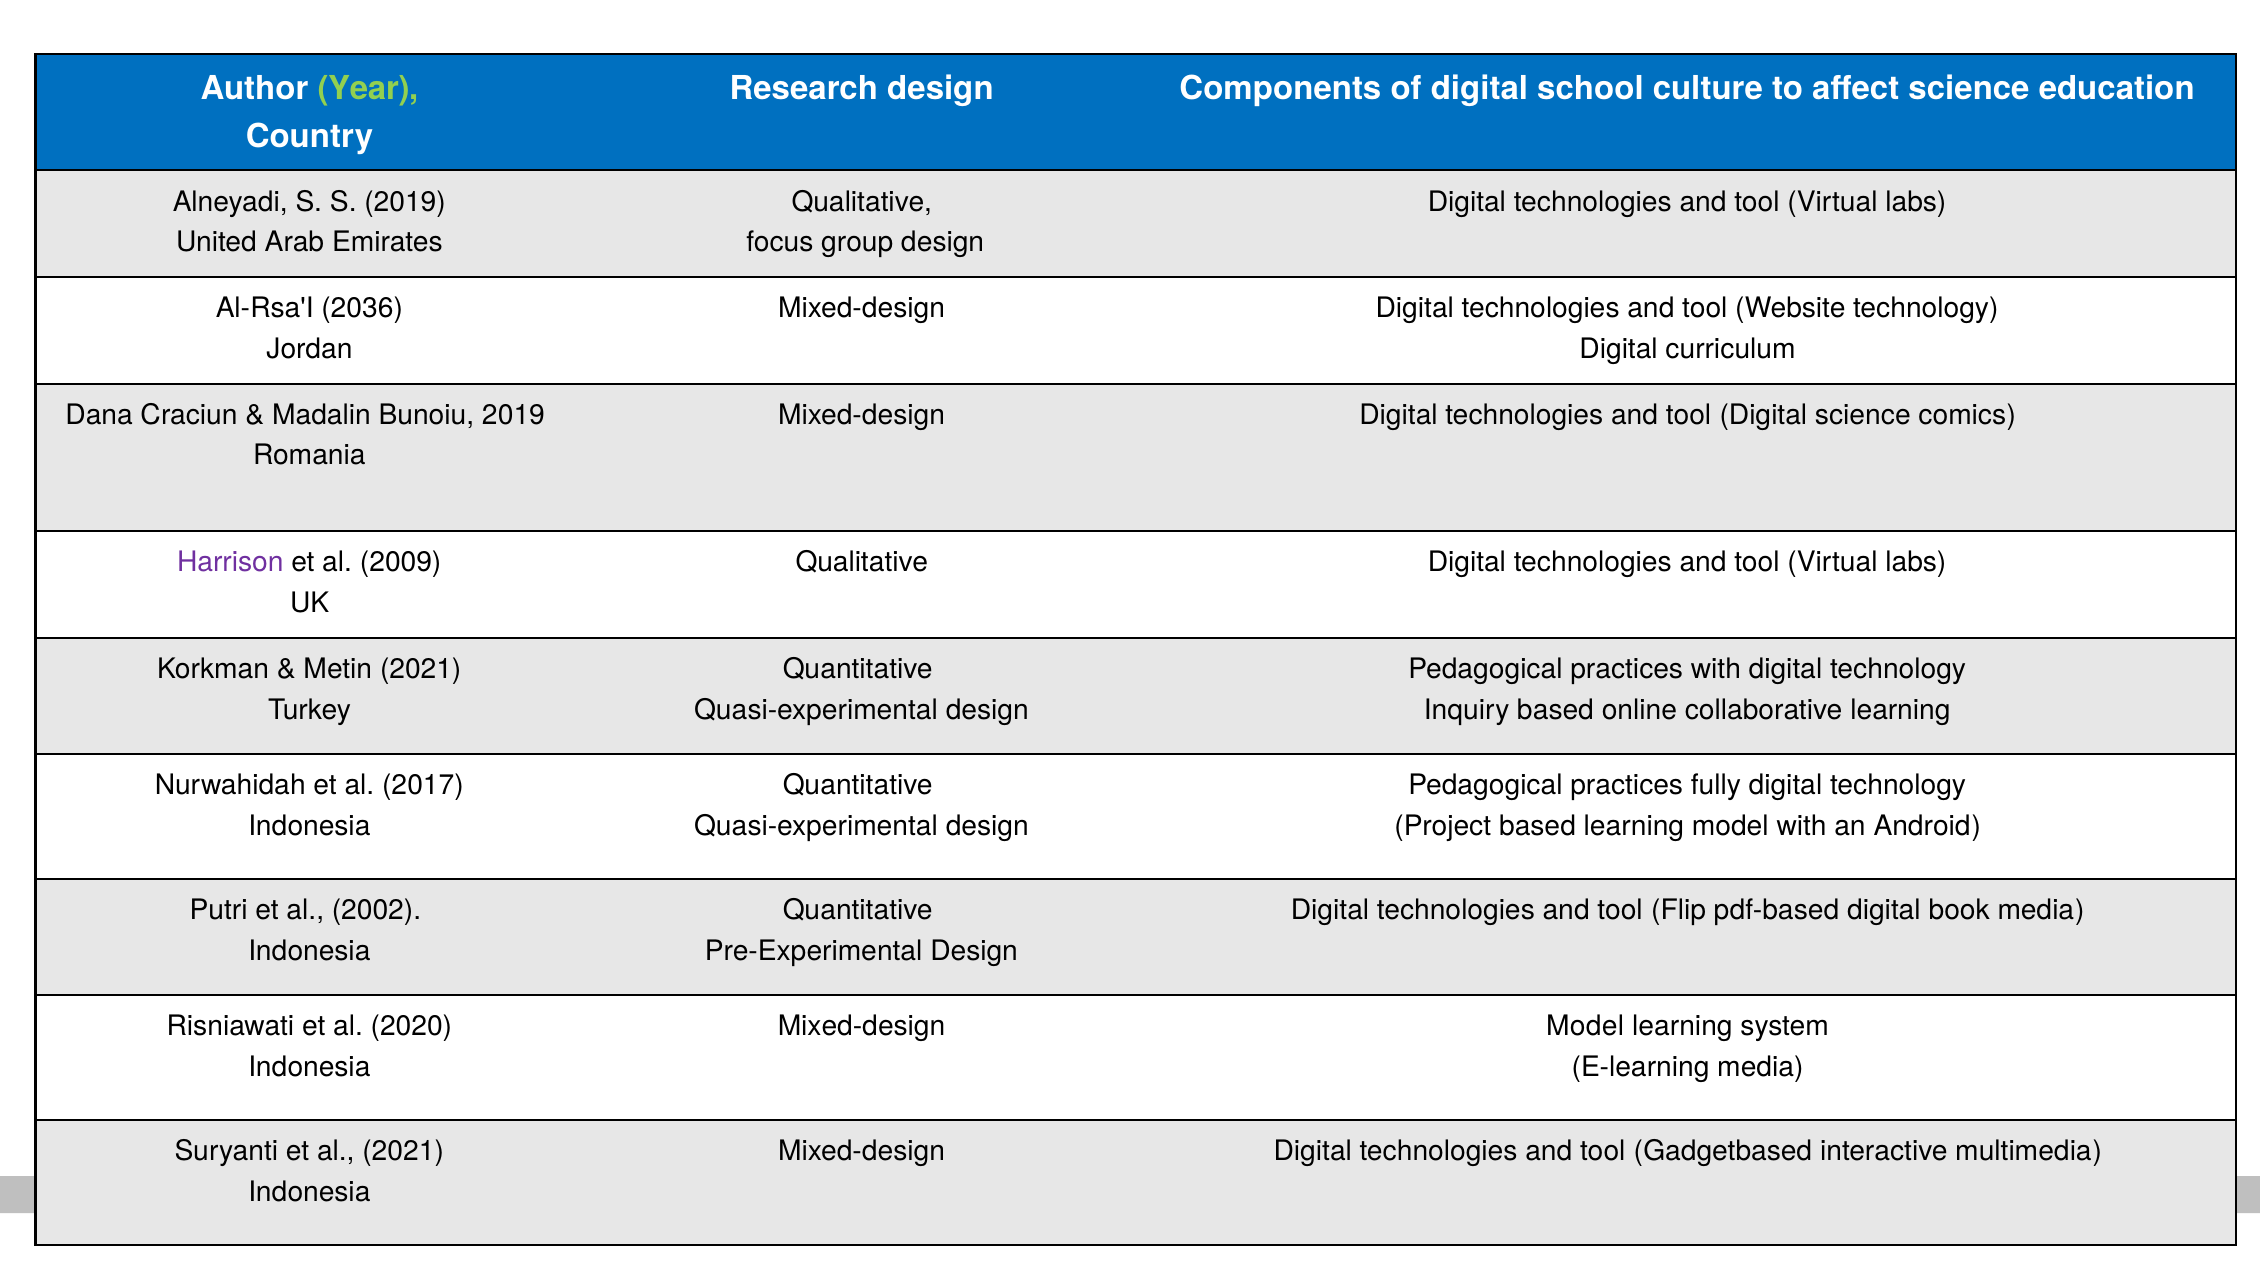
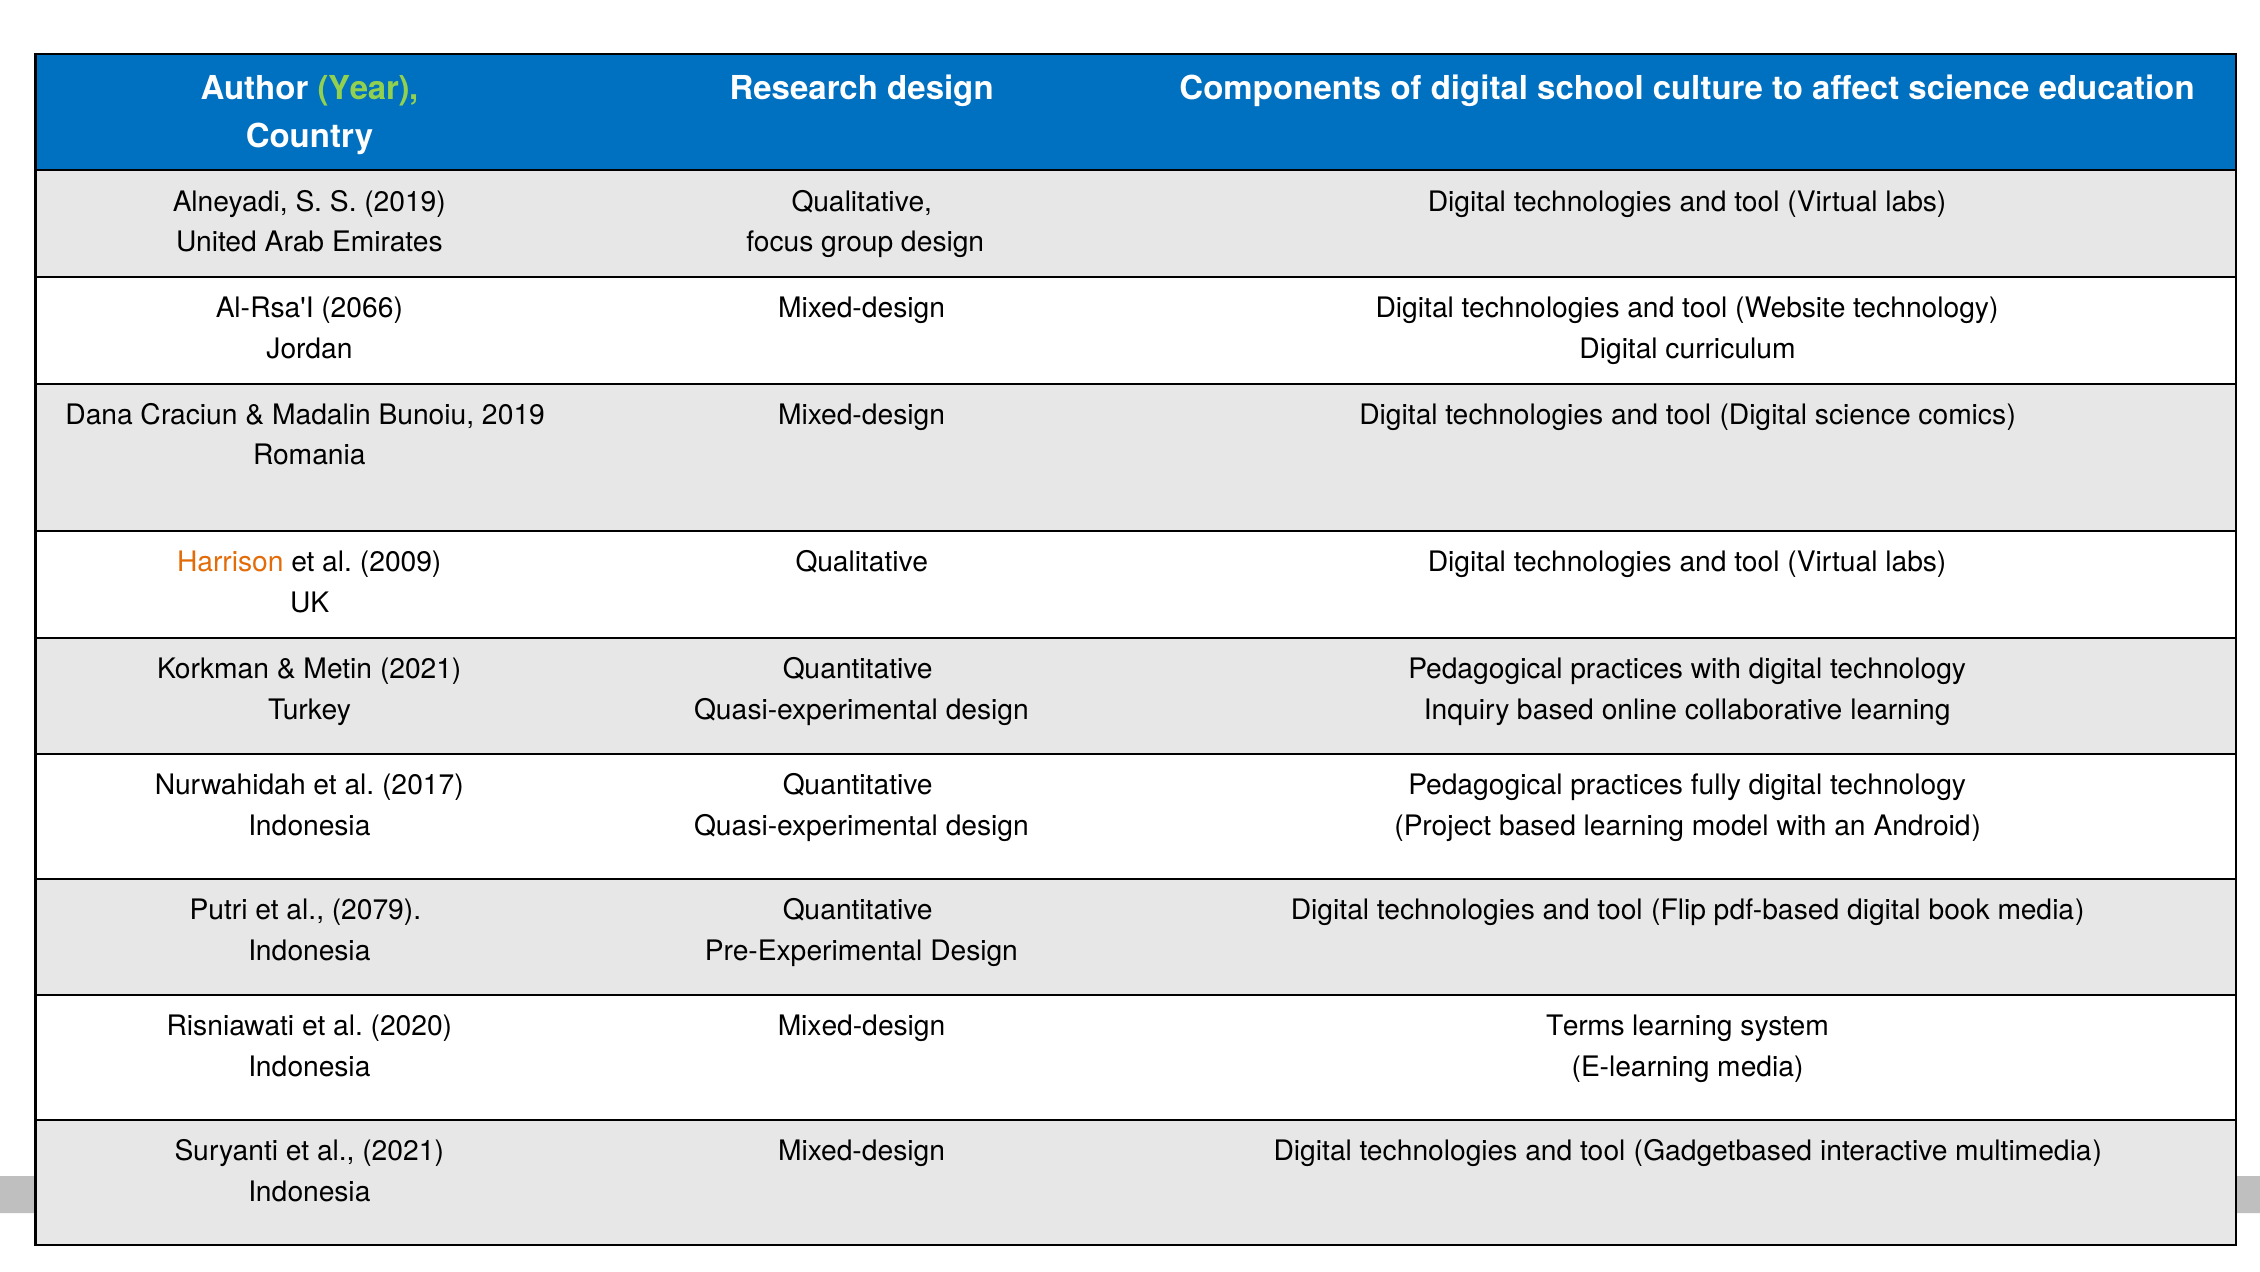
2036: 2036 -> 2066
Harrison colour: purple -> orange
2002: 2002 -> 2079
Mixed-design Model: Model -> Terms
